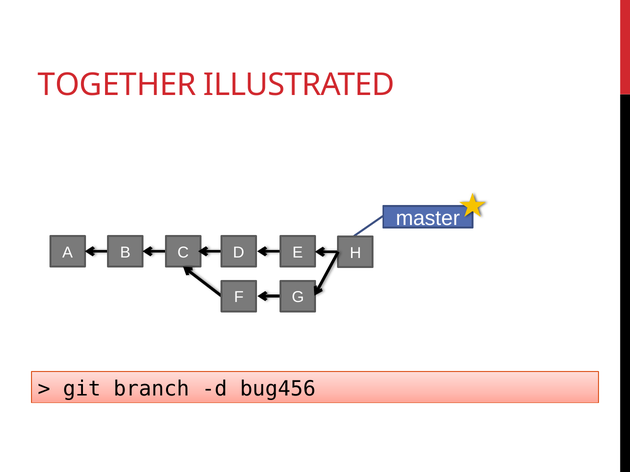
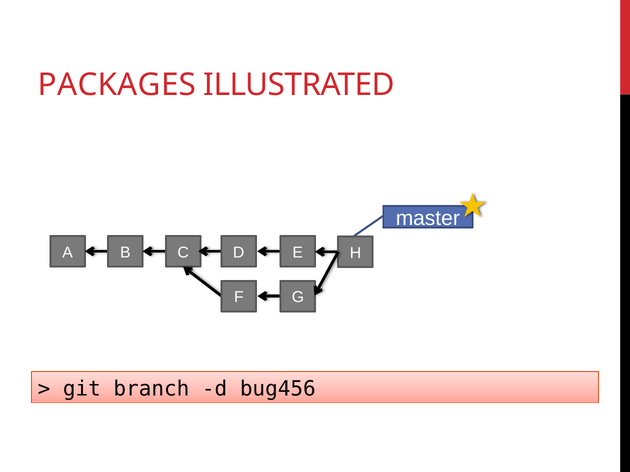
TOGETHER: TOGETHER -> PACKAGES
